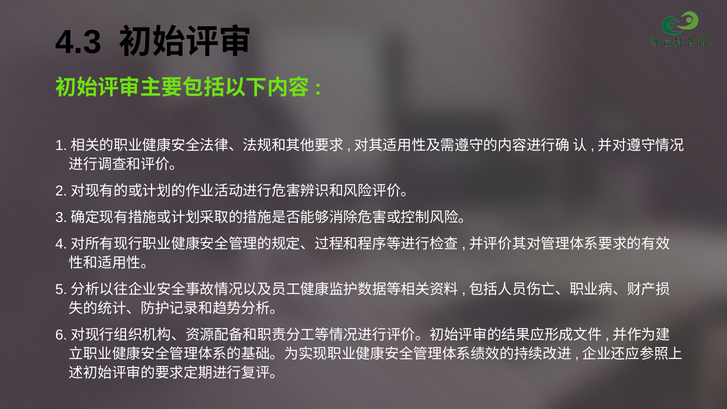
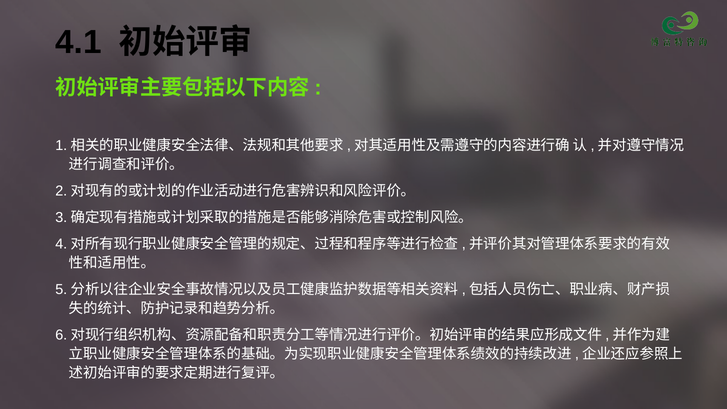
4.3: 4.3 -> 4.1
